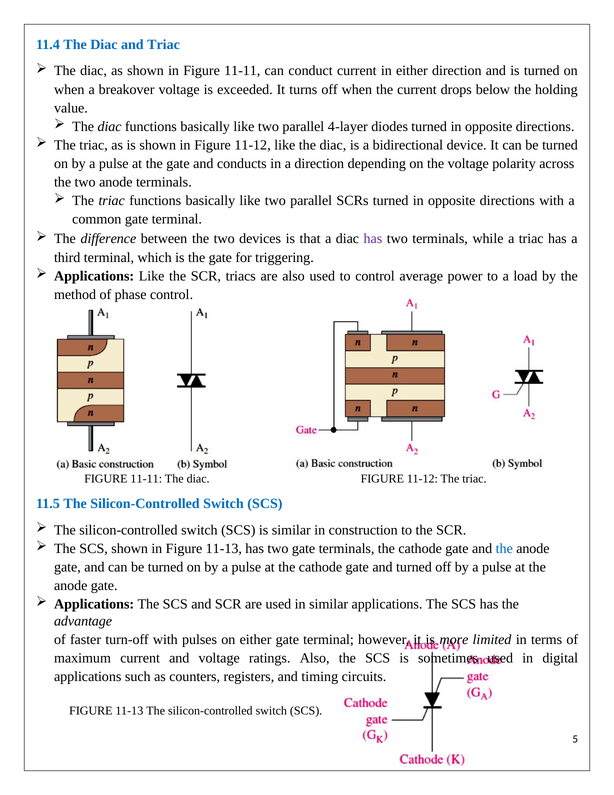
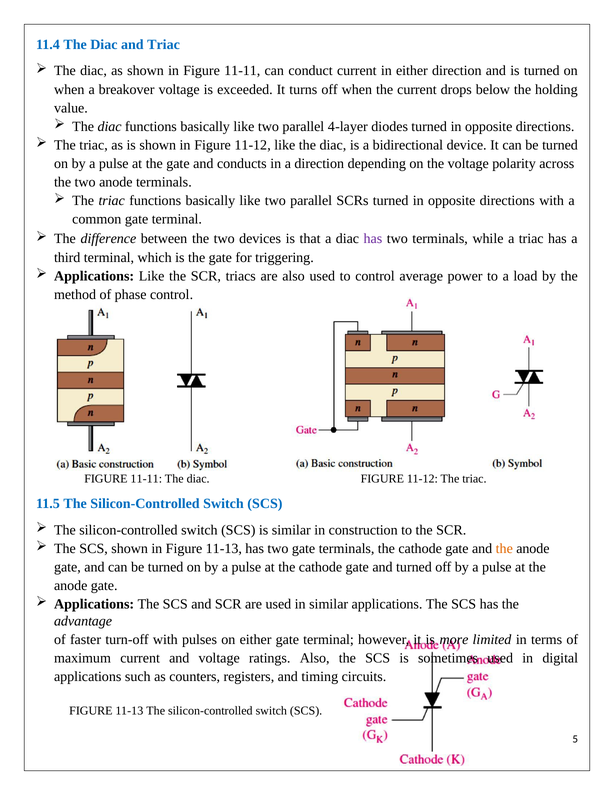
the at (504, 548) colour: blue -> orange
